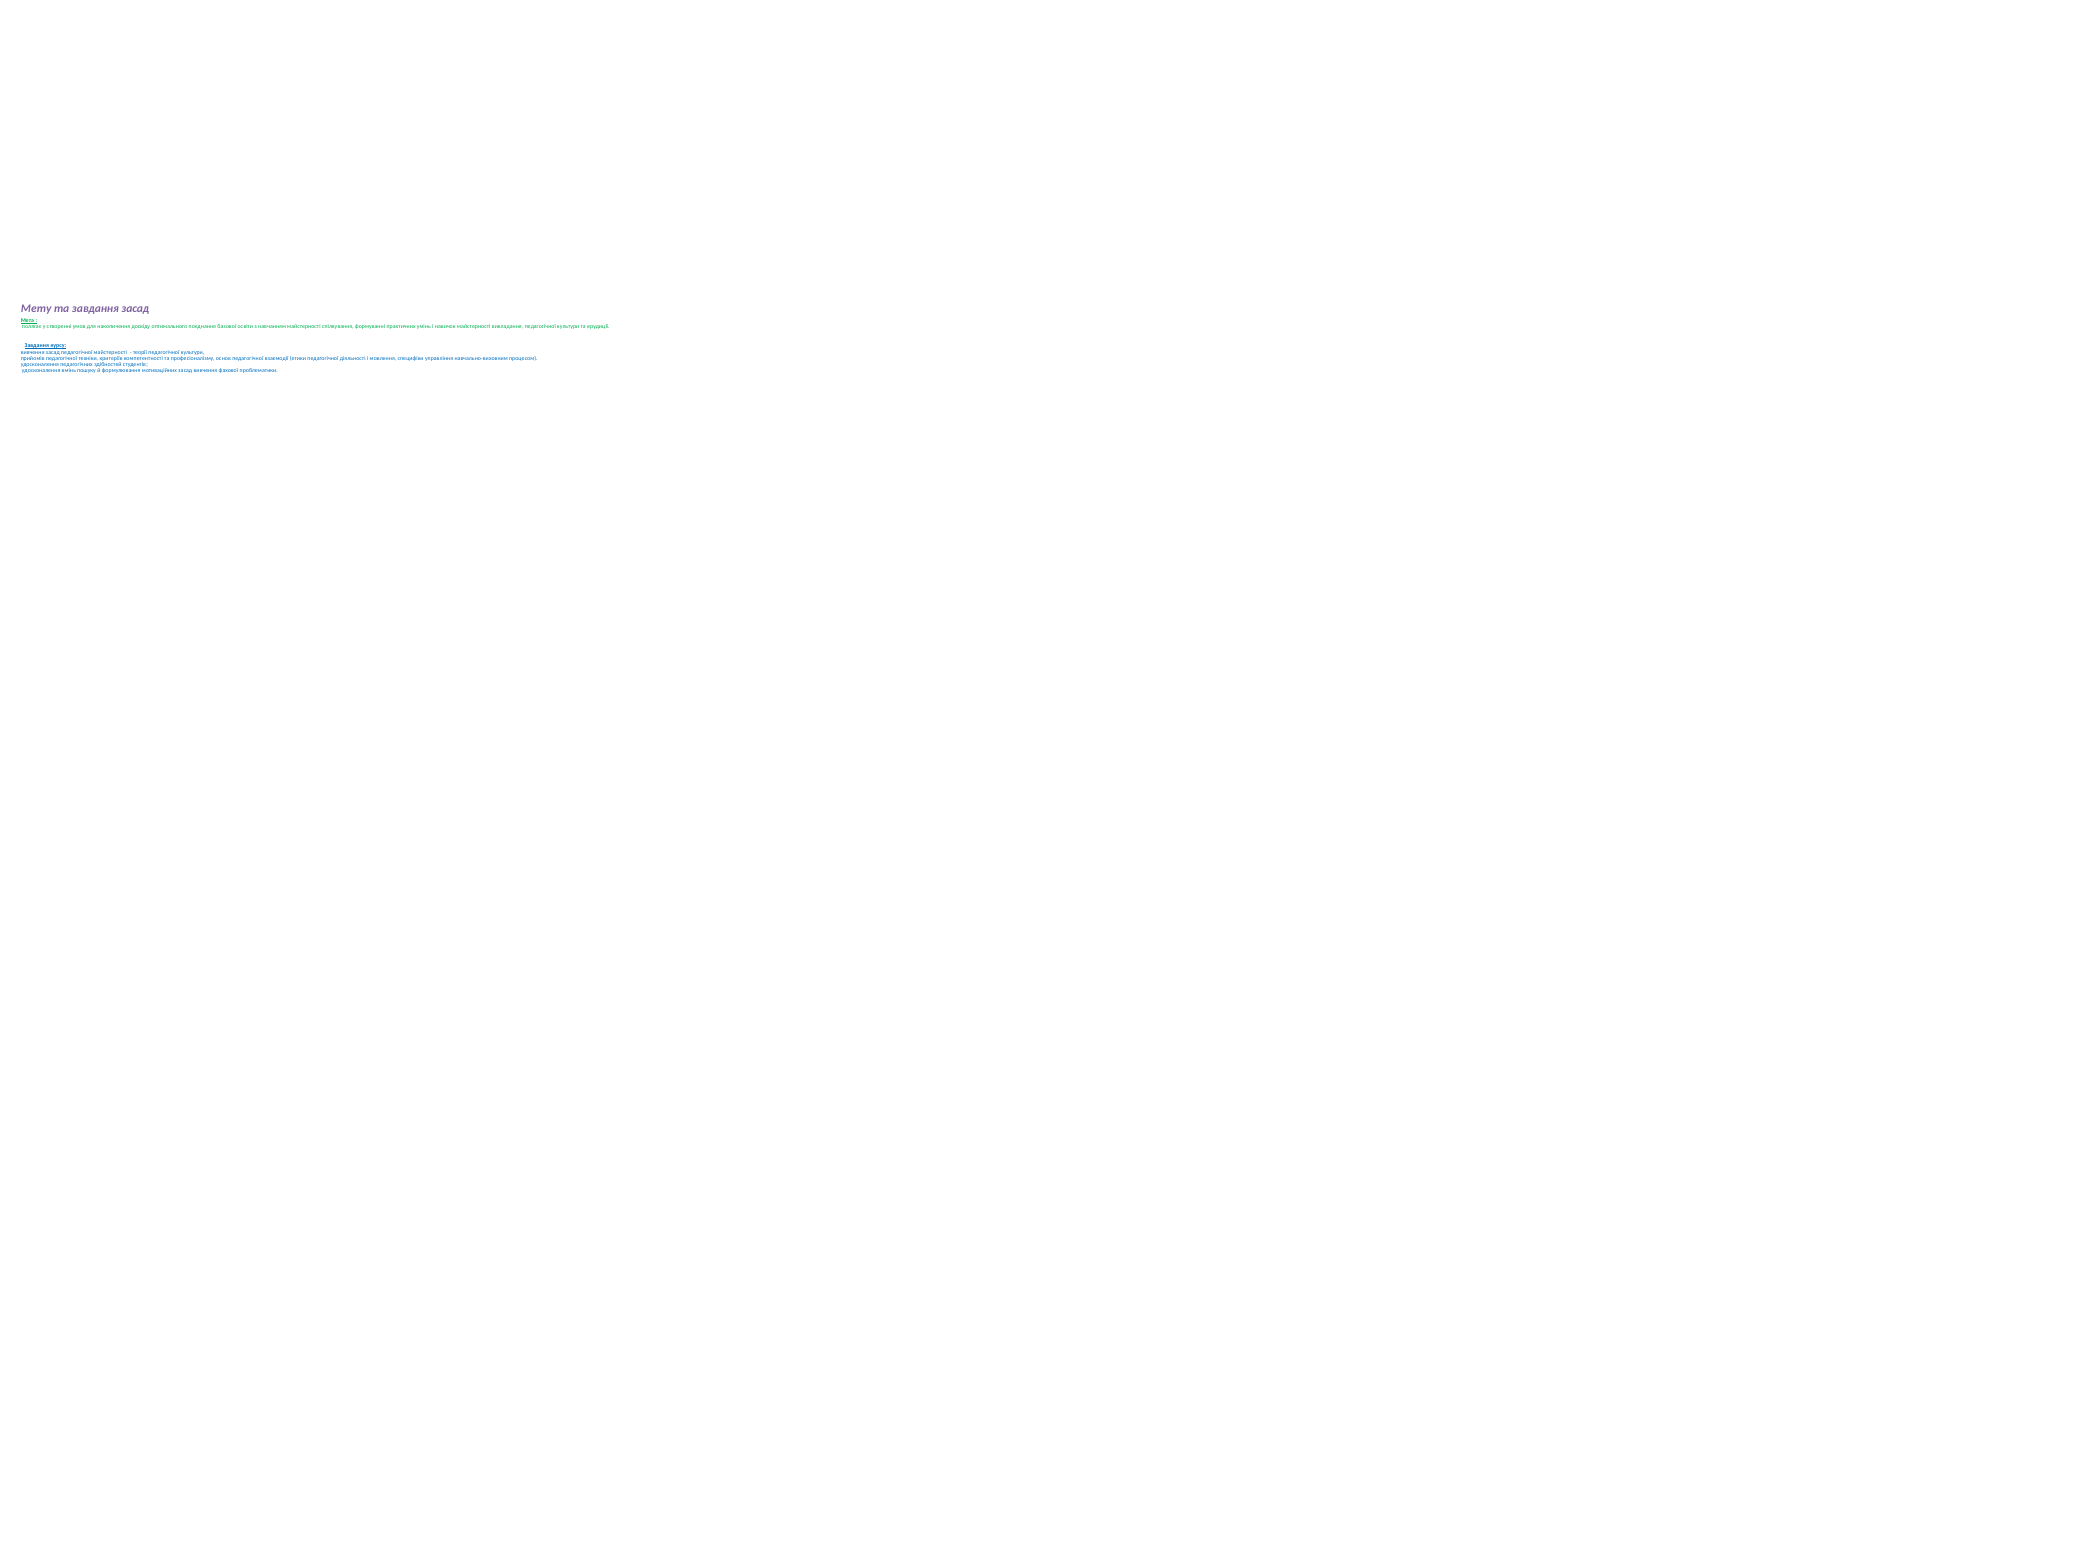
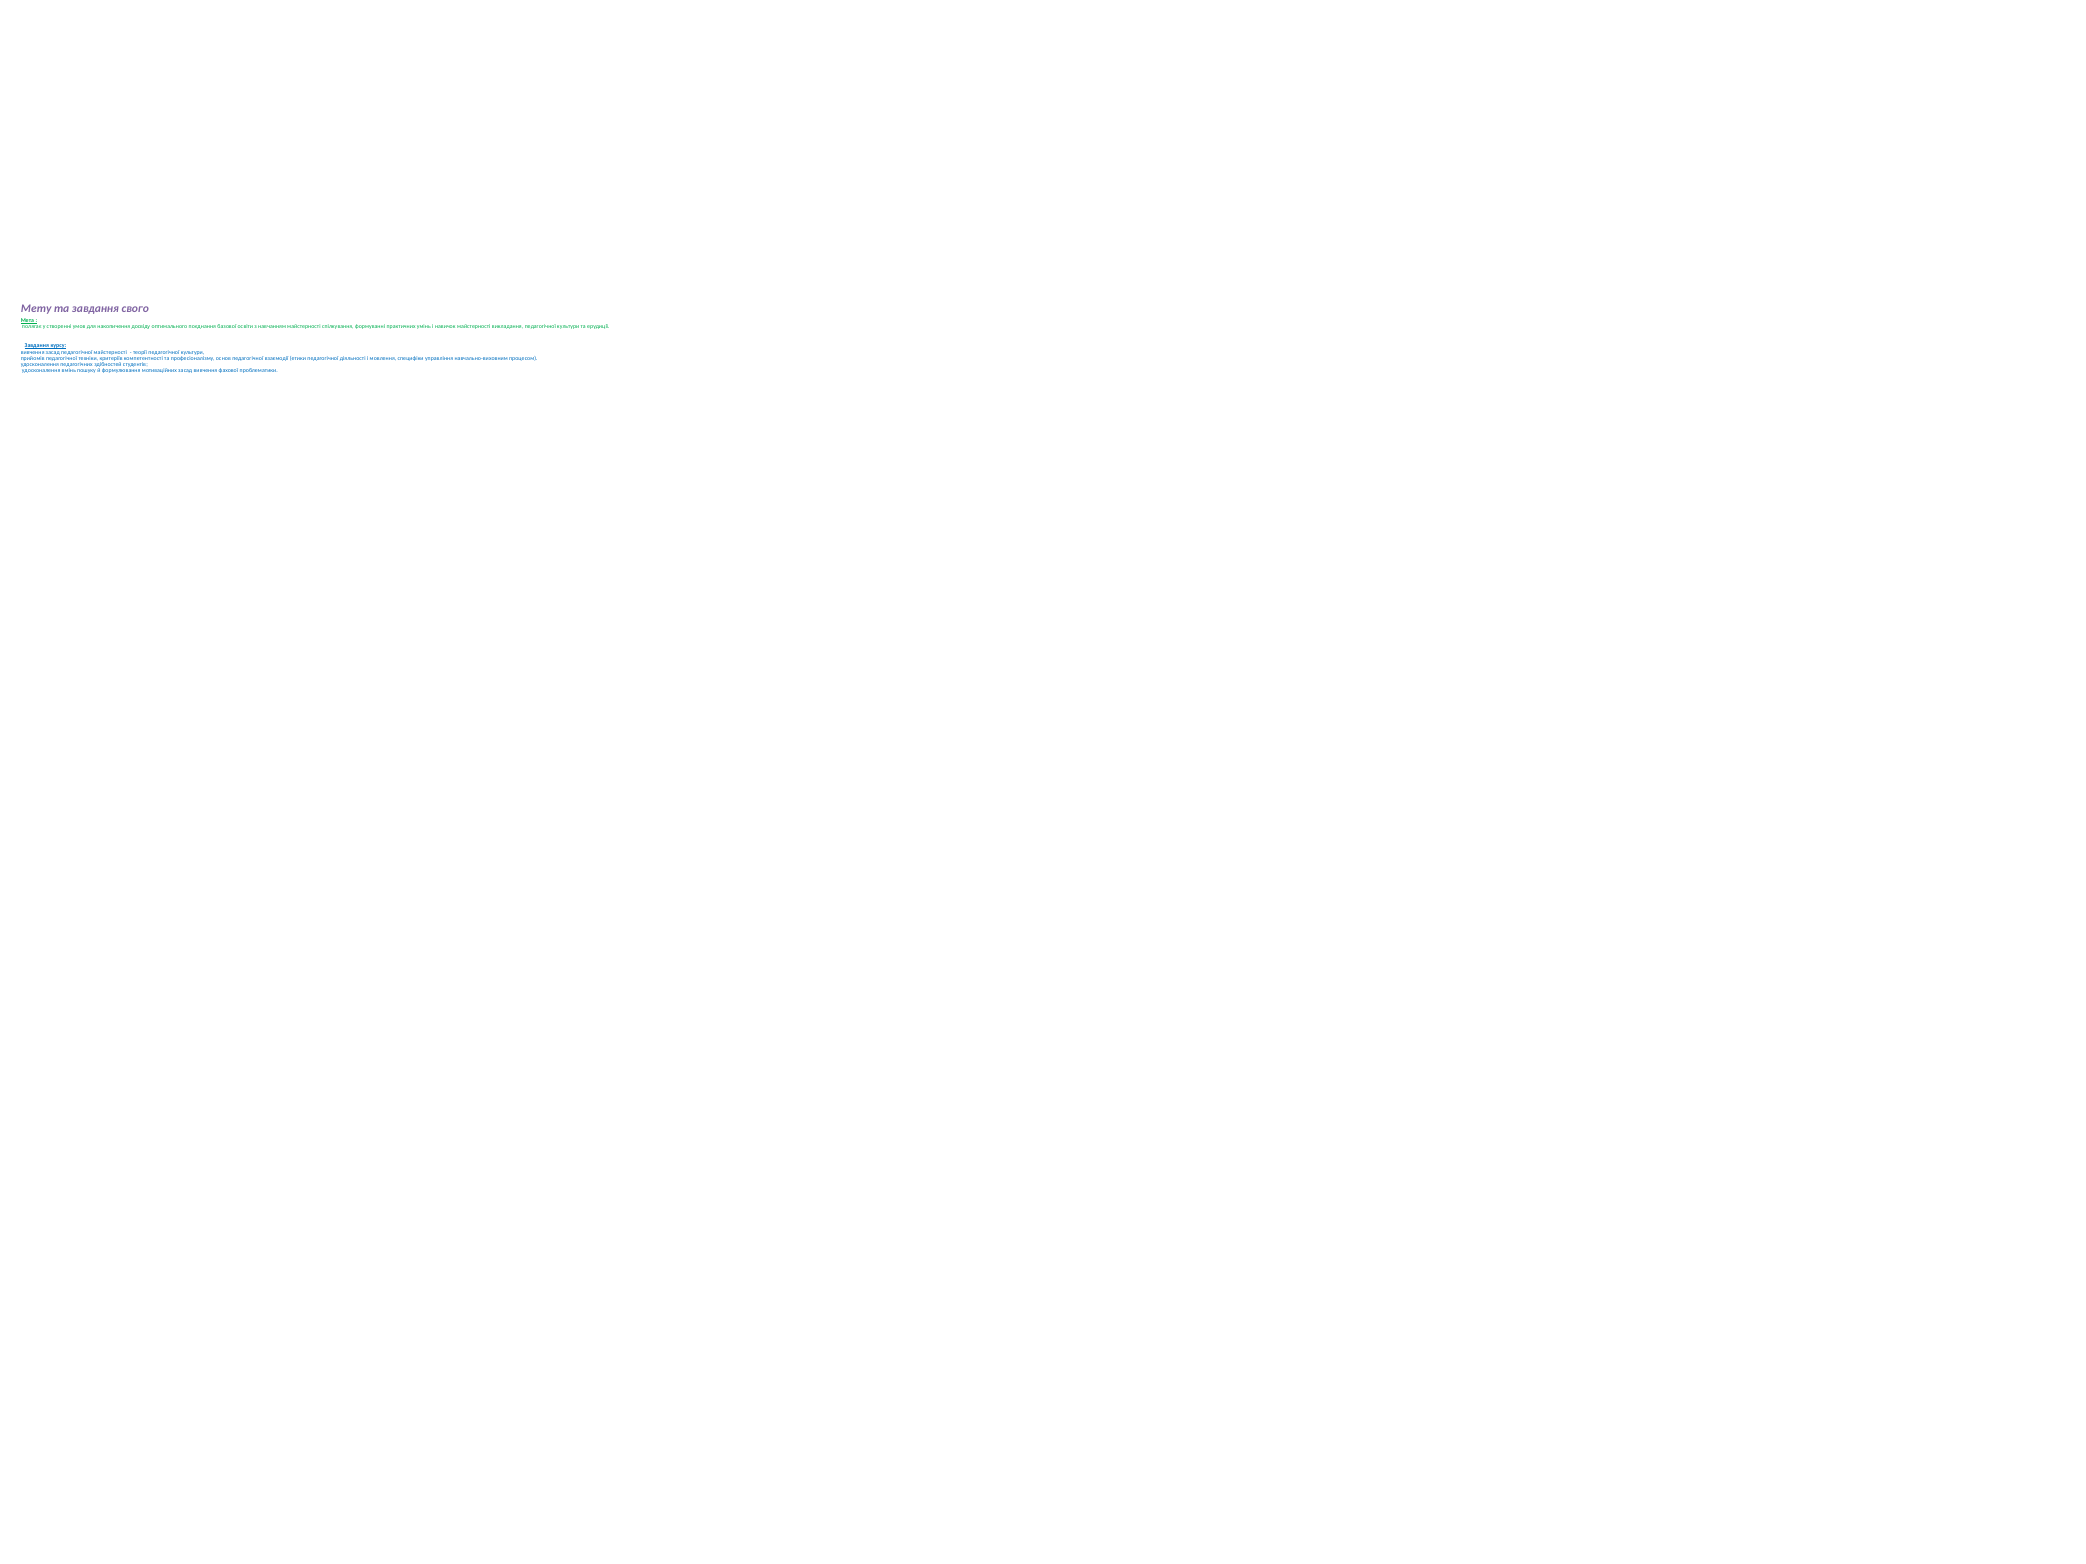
завдання засад: засад -> свого
